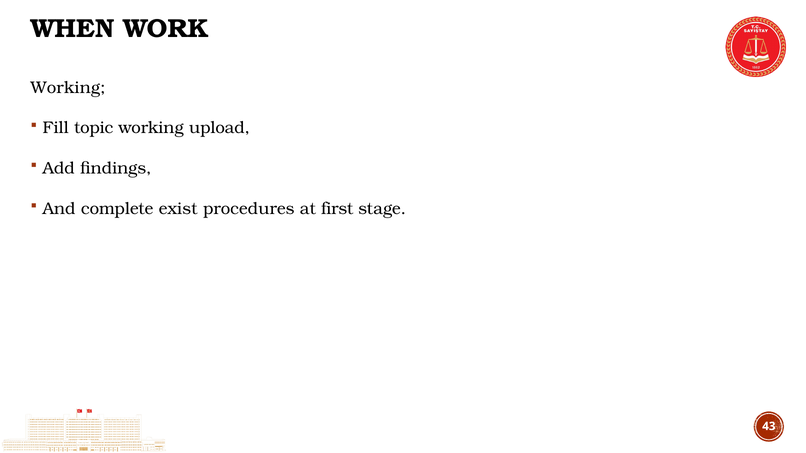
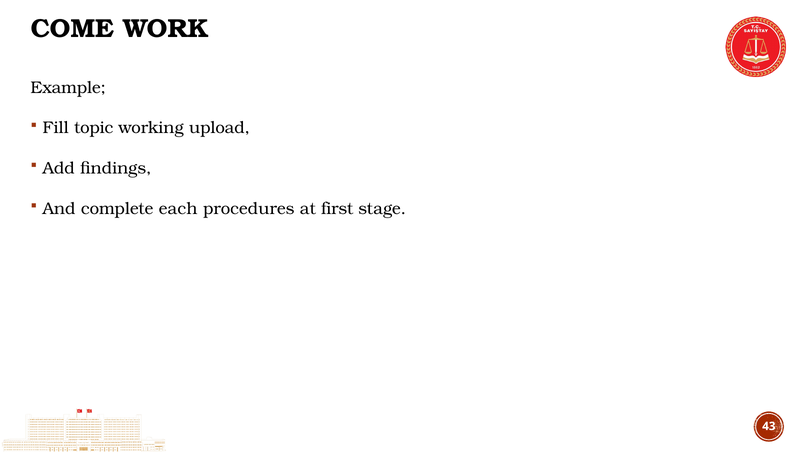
WHEN: WHEN -> COME
Working at (68, 88): Working -> Example
exist: exist -> each
